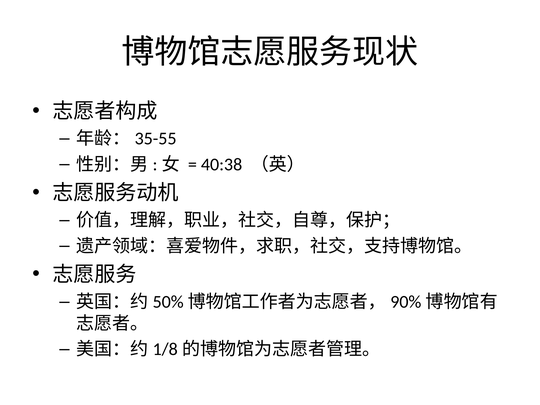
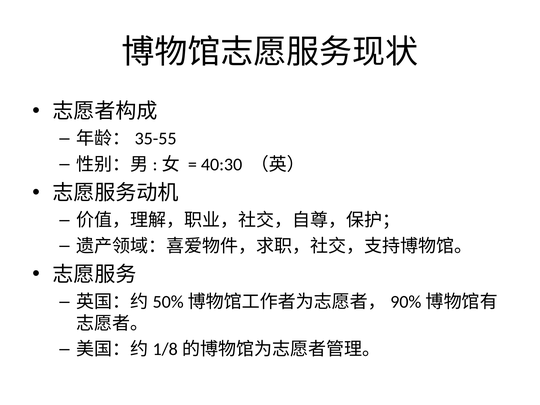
40:38: 40:38 -> 40:30
